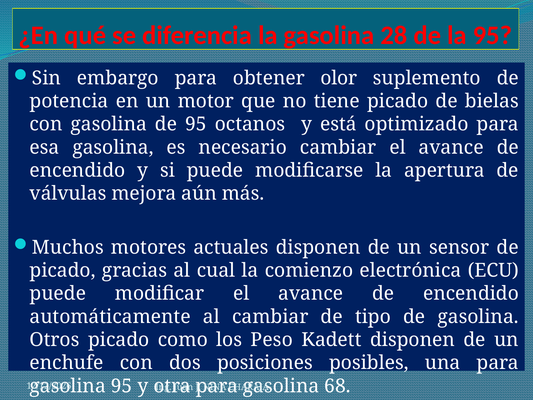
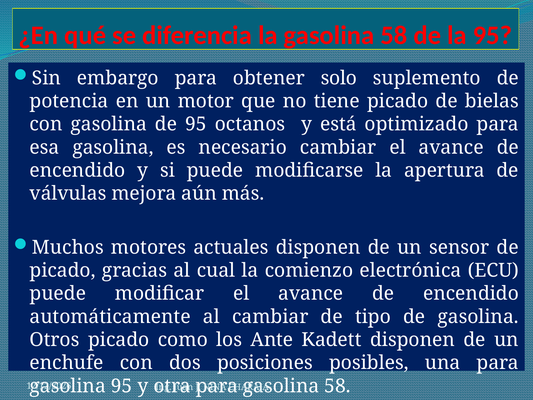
la gasolina 28: 28 -> 58
olor: olor -> solo
Peso: Peso -> Ante
68 at (337, 386): 68 -> 58
